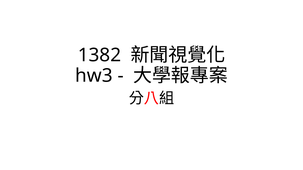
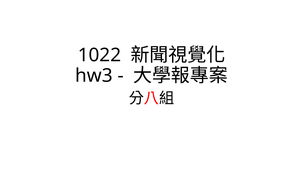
1382: 1382 -> 1022
